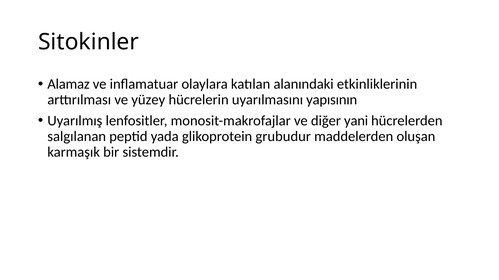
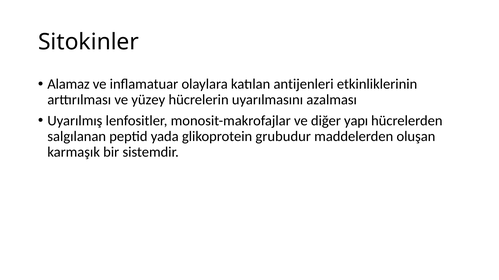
alanındaki: alanındaki -> antijenleri
yapısının: yapısının -> azalması
yani: yani -> yapı
